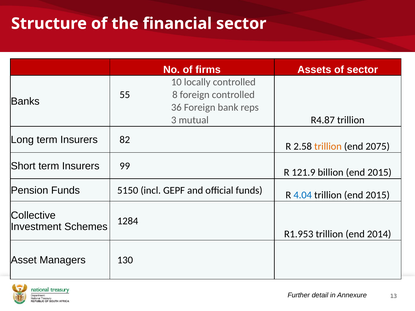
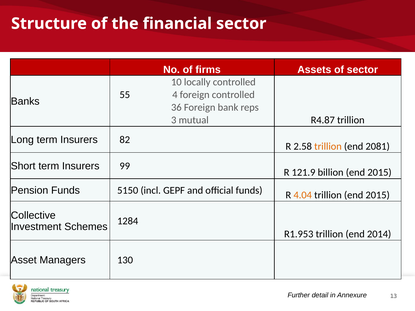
8: 8 -> 4
2075: 2075 -> 2081
4.04 colour: blue -> orange
